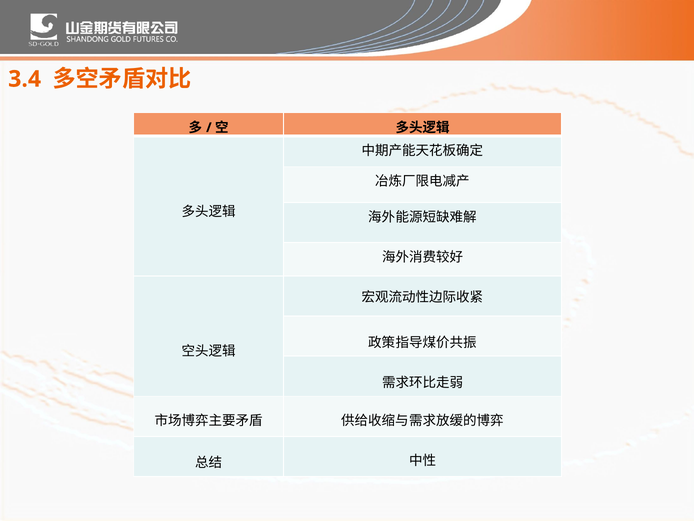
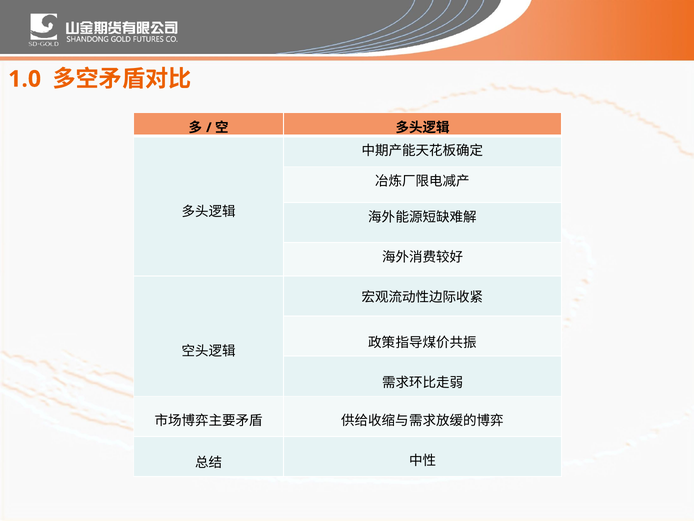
3.4: 3.4 -> 1.0
